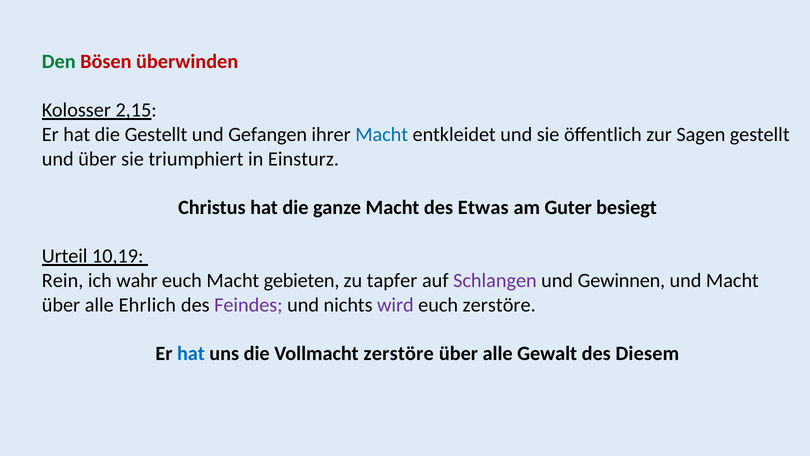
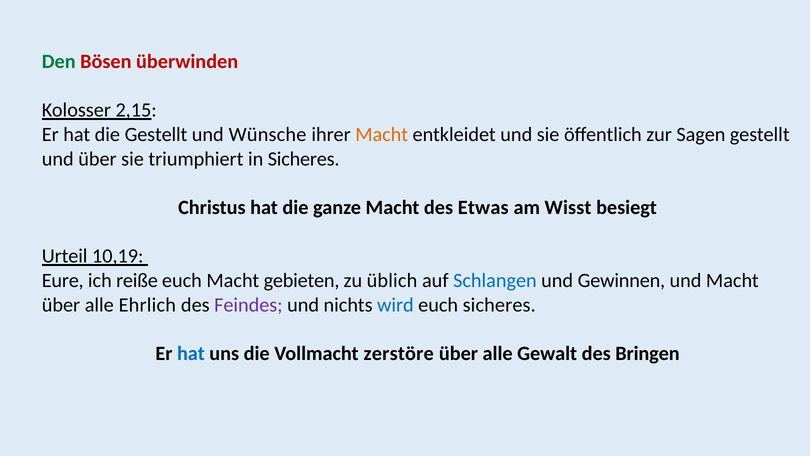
Gefangen: Gefangen -> Wünsche
Macht at (382, 134) colour: blue -> orange
in Einsturz: Einsturz -> Sicheres
Guter: Guter -> Wisst
Rein: Rein -> Eure
wahr: wahr -> reiße
tapfer: tapfer -> üblich
Schlangen colour: purple -> blue
wird colour: purple -> blue
euch zerstöre: zerstöre -> sicheres
Diesem: Diesem -> Bringen
